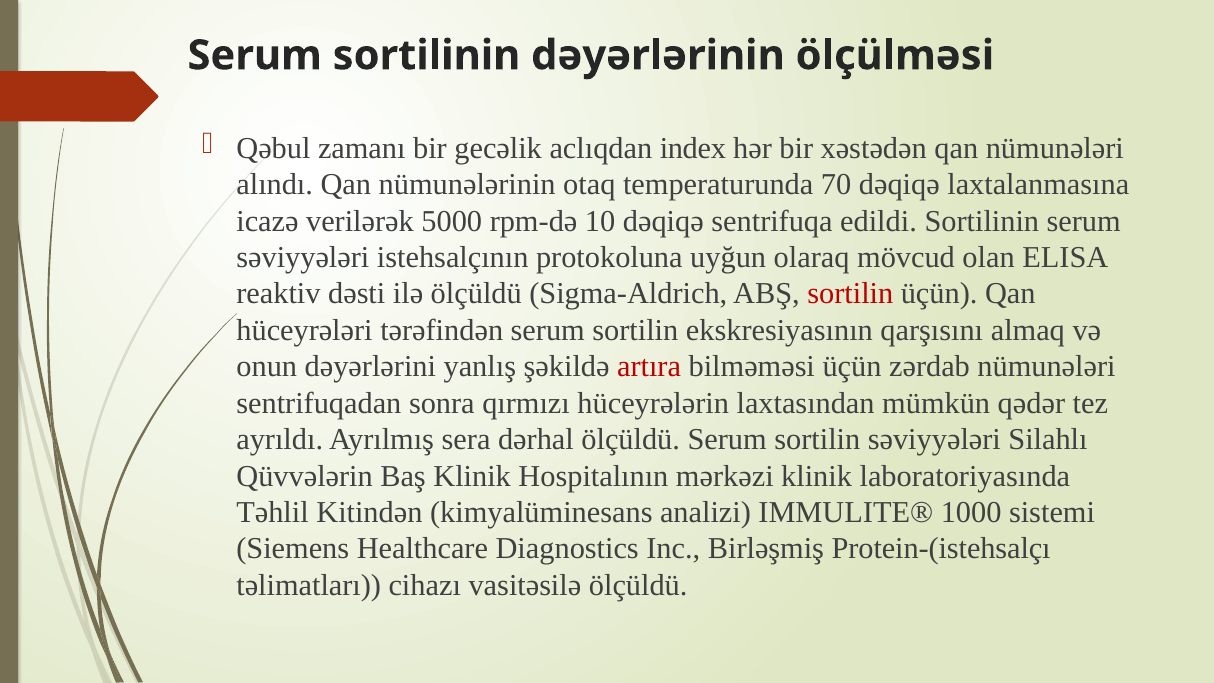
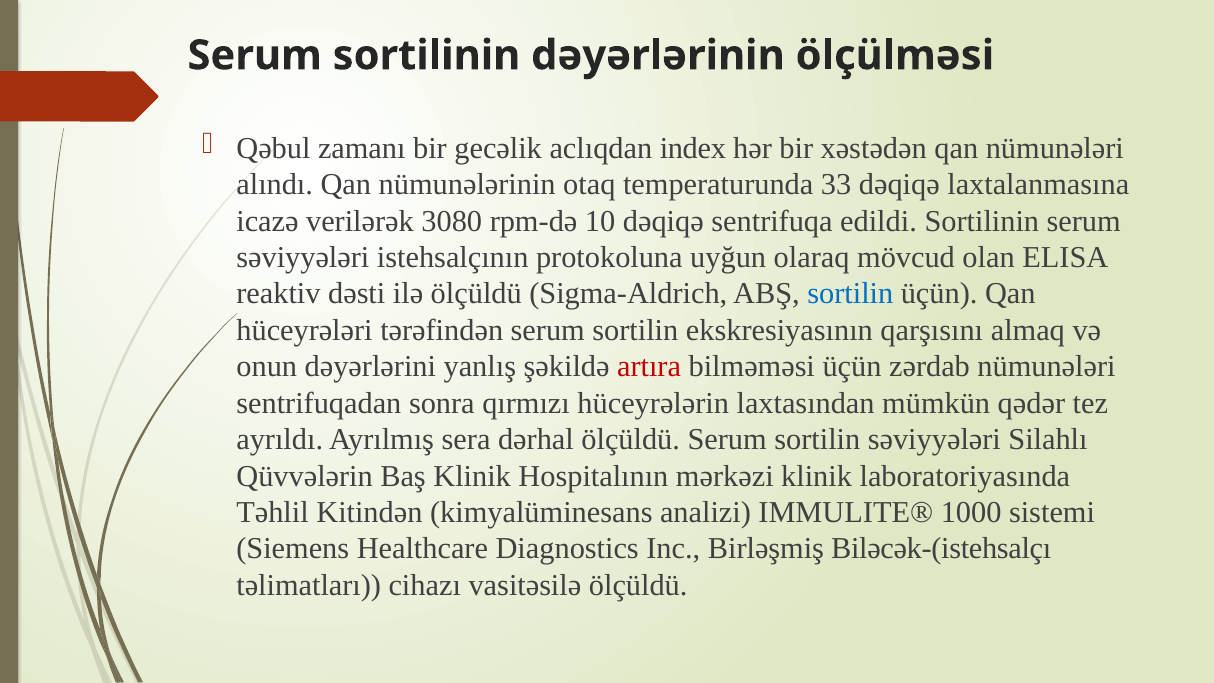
70: 70 -> 33
5000: 5000 -> 3080
sortilin at (850, 294) colour: red -> blue
Protein-(istehsalçı: Protein-(istehsalçı -> Biləcək-(istehsalçı
